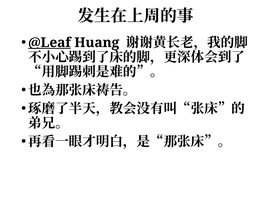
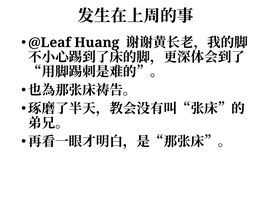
@Leaf underline: present -> none
